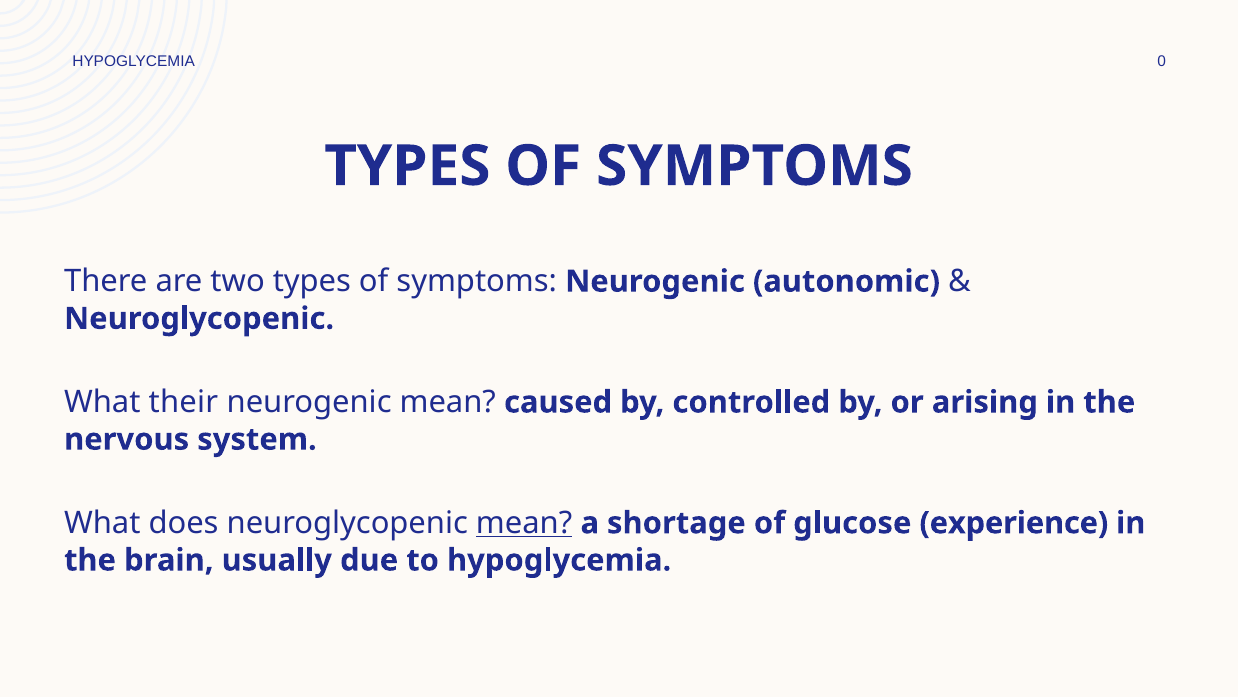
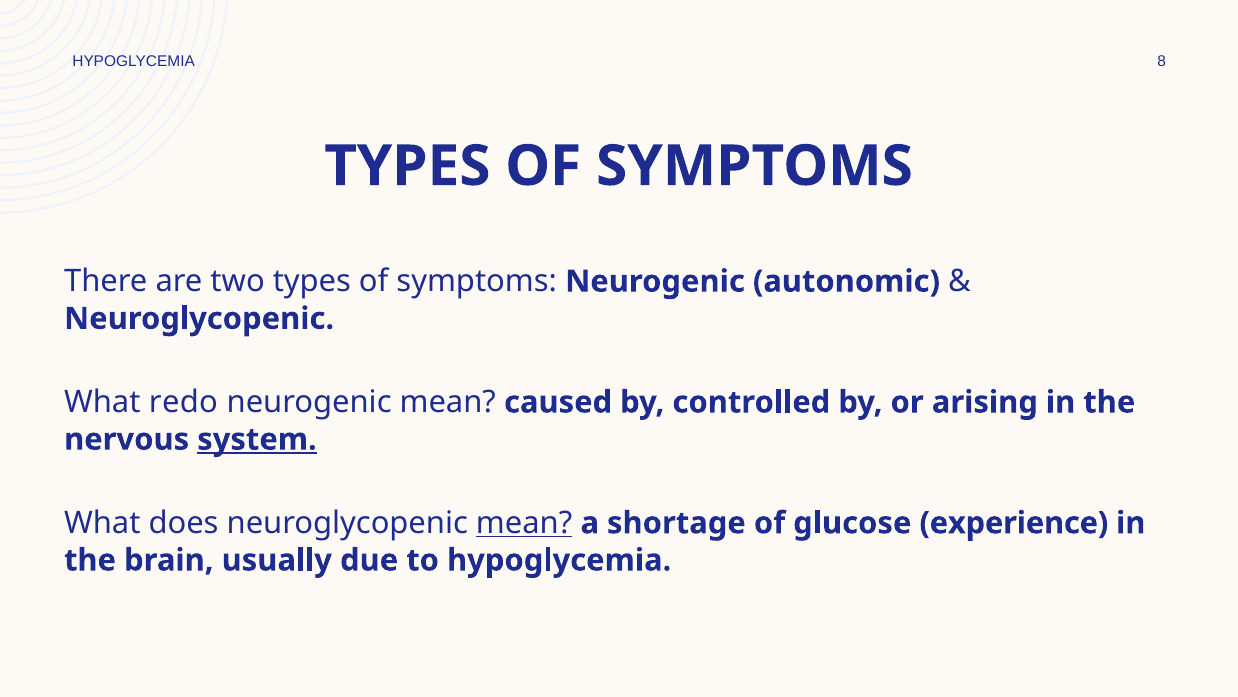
0: 0 -> 8
their: their -> redo
system underline: none -> present
